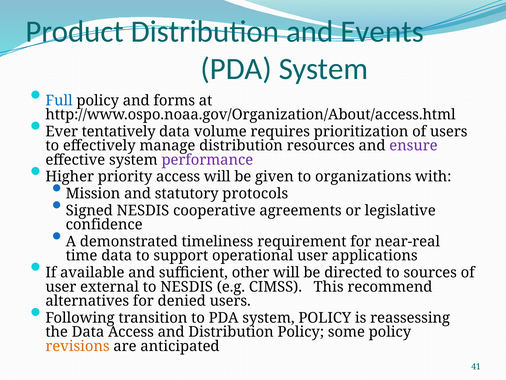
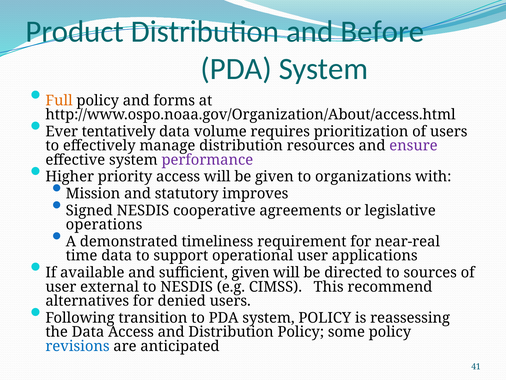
Events: Events -> Before
Full colour: blue -> orange
protocols: protocols -> improves
confidence: confidence -> operations
sufficient other: other -> given
revisions colour: orange -> blue
